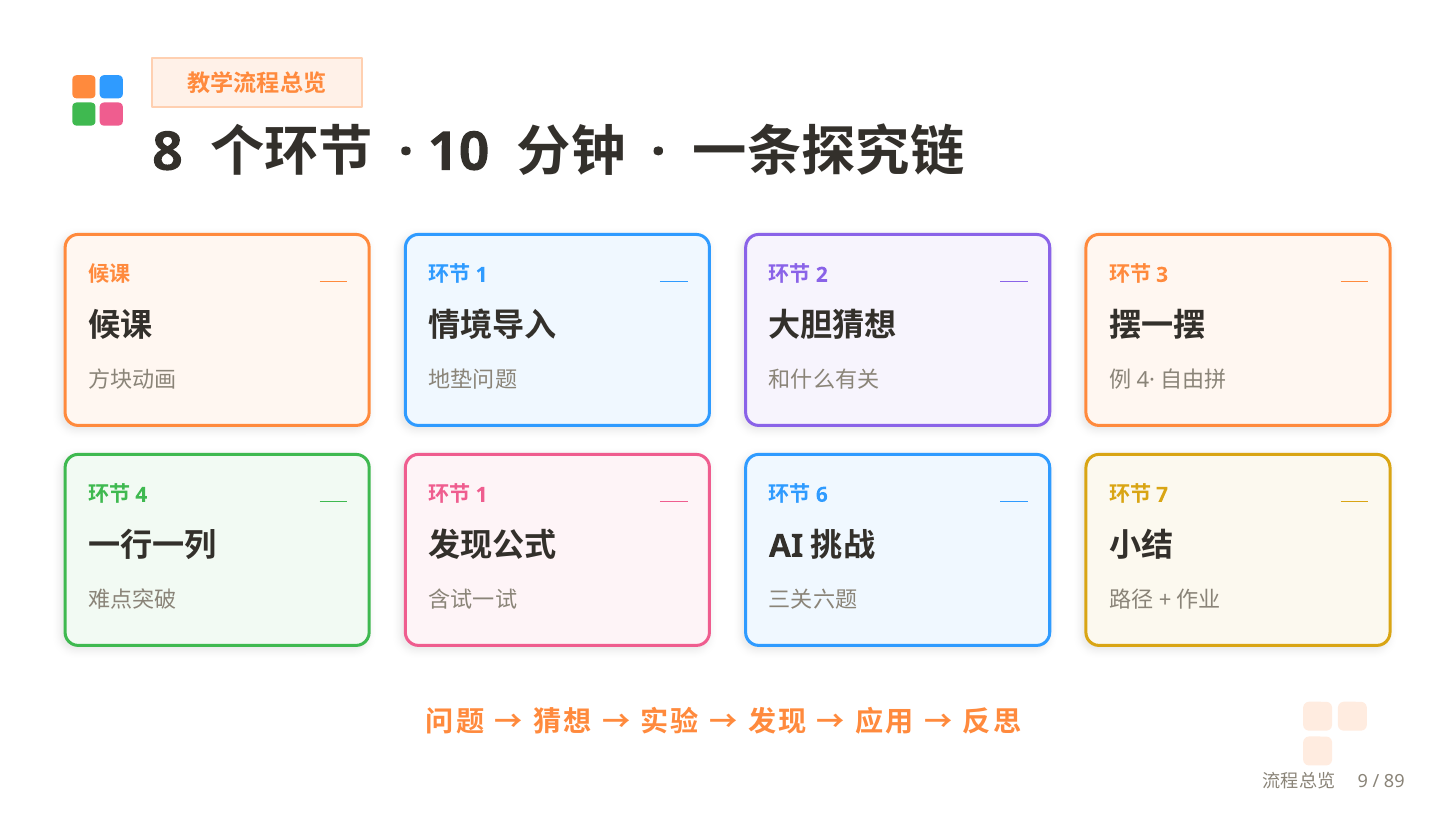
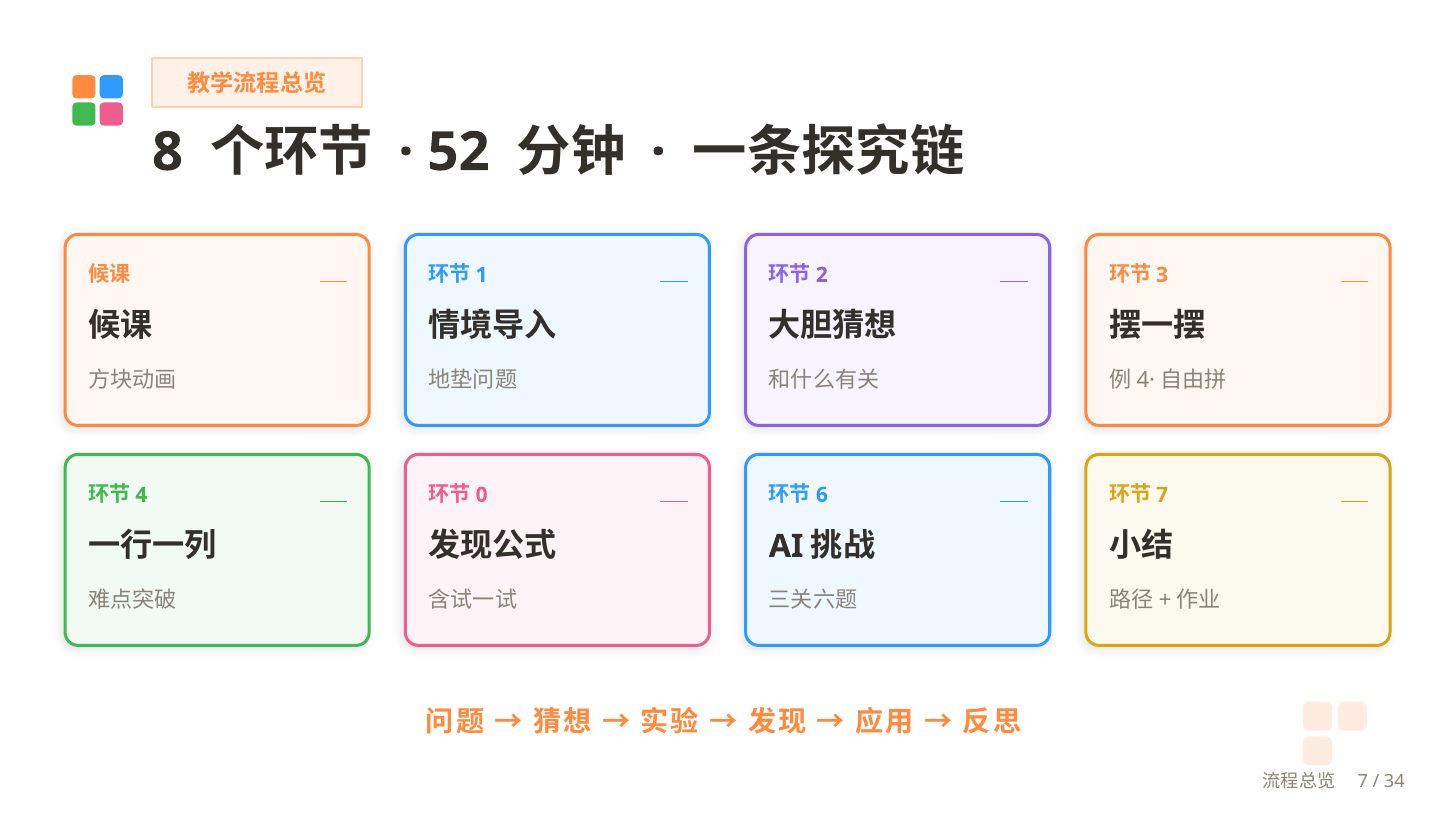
10: 10 -> 52
1 at (482, 495): 1 -> 0
9 at (1363, 782): 9 -> 7
89: 89 -> 34
